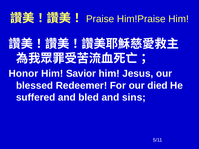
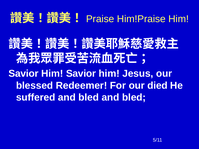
Honor at (23, 74): Honor -> Savior
bled and sins: sins -> bled
